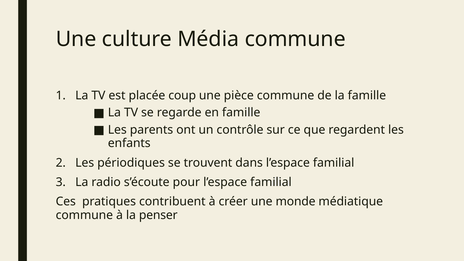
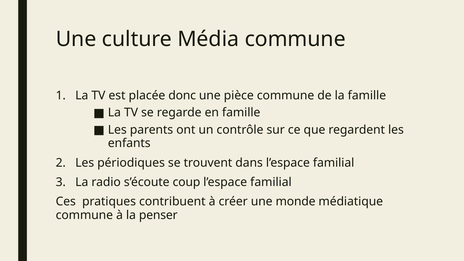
coup: coup -> donc
pour: pour -> coup
